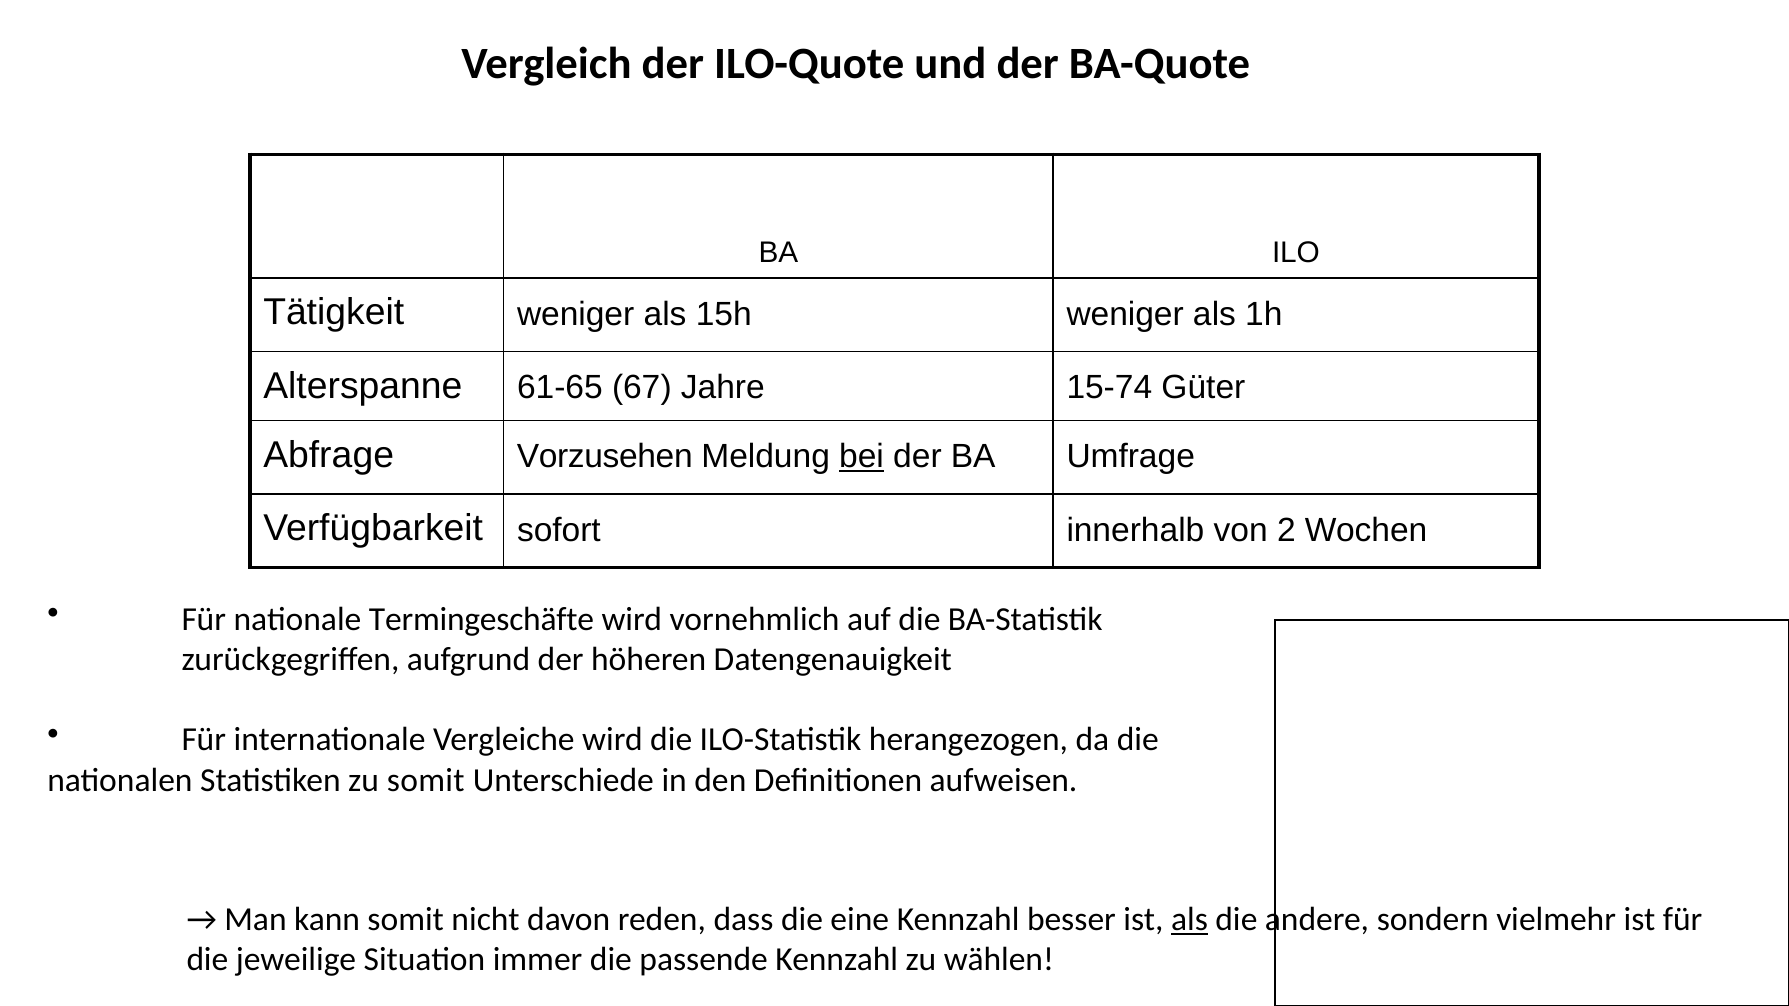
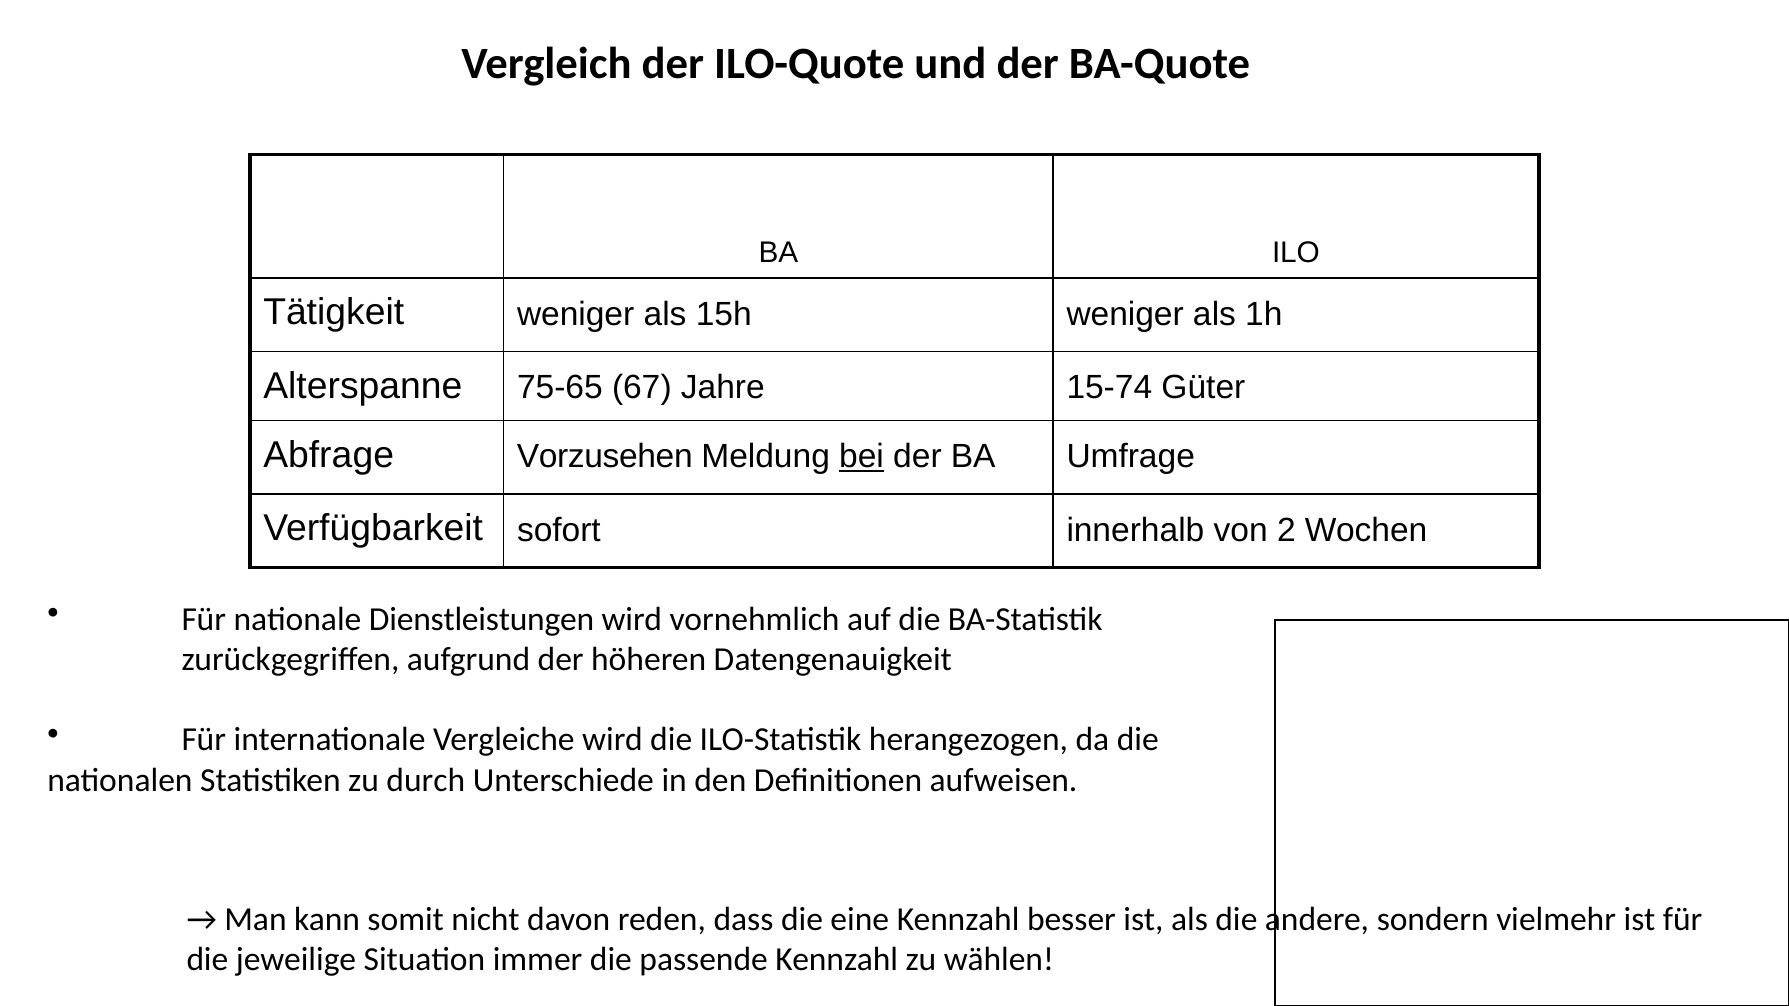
61-65: 61-65 -> 75-65
Termingeschäfte: Termingeschäfte -> Dienstleistungen
zu somit: somit -> durch
als at (1189, 920) underline: present -> none
